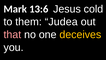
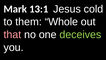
13:6: 13:6 -> 13:1
Judea: Judea -> Whole
deceives colour: yellow -> light green
